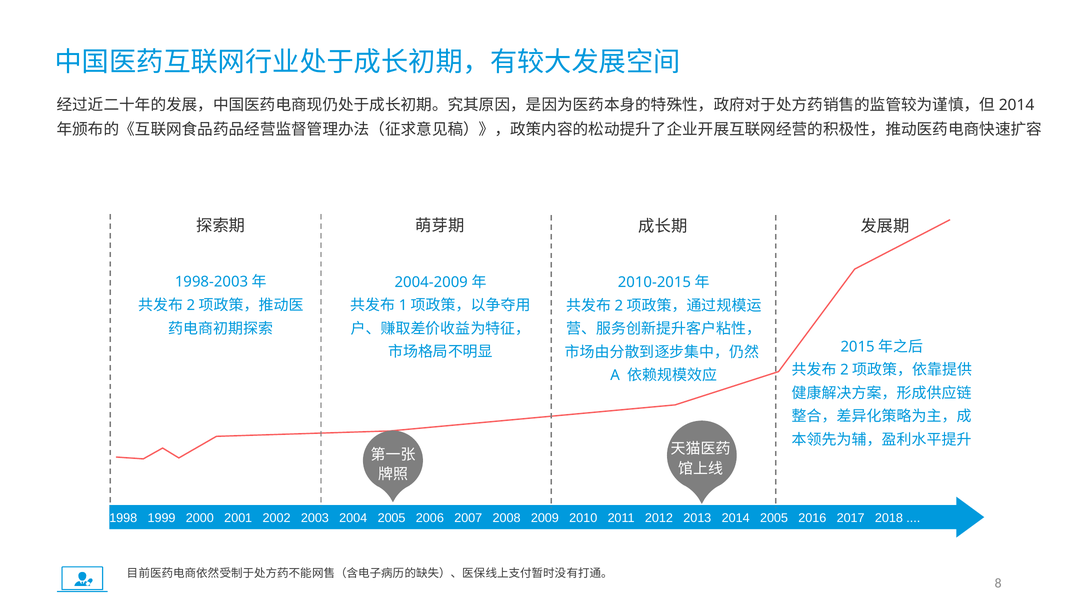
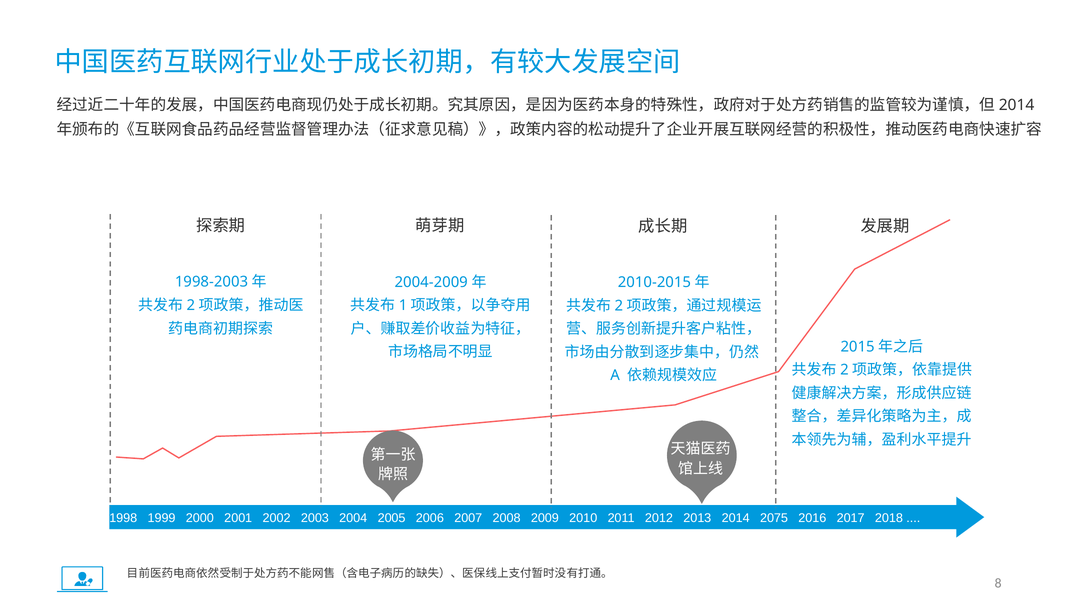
2014 2005: 2005 -> 2075
